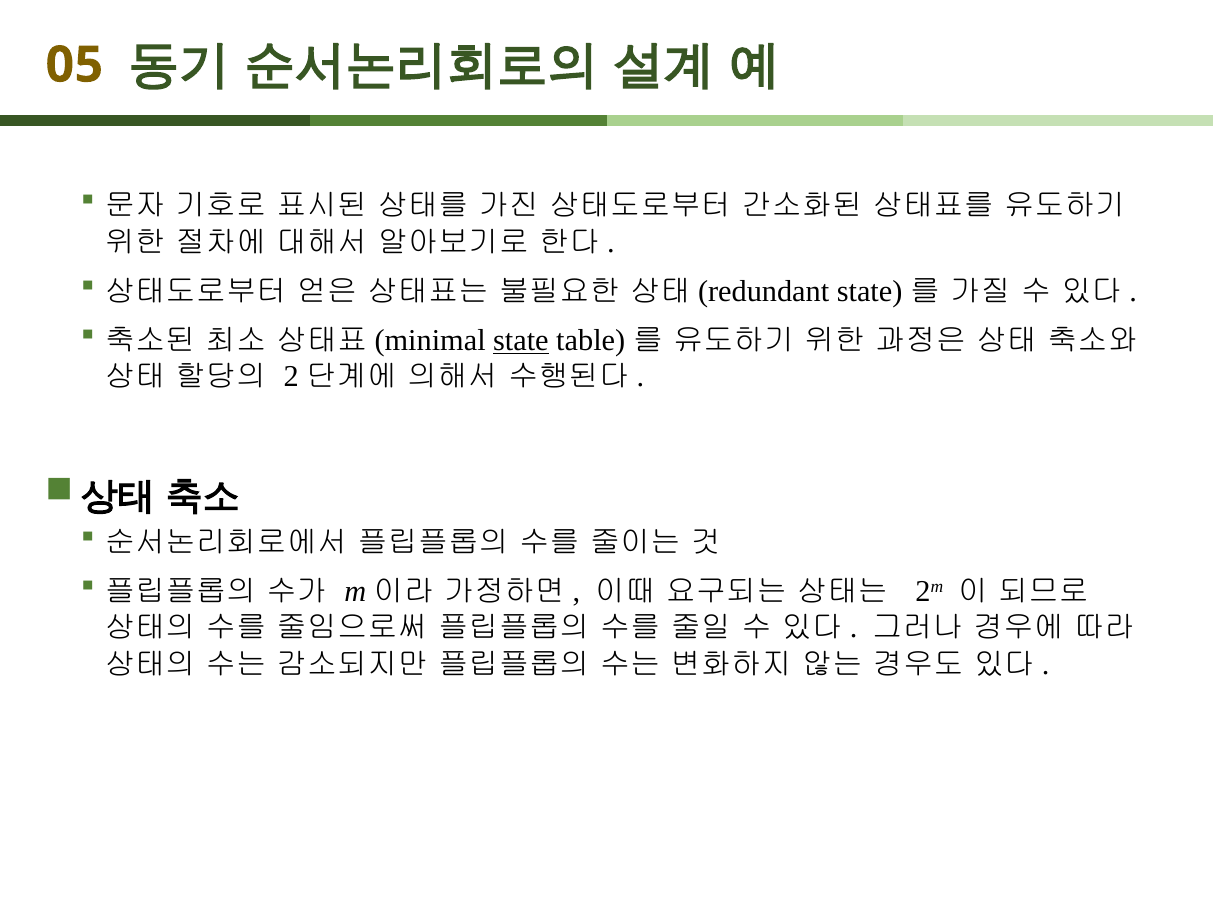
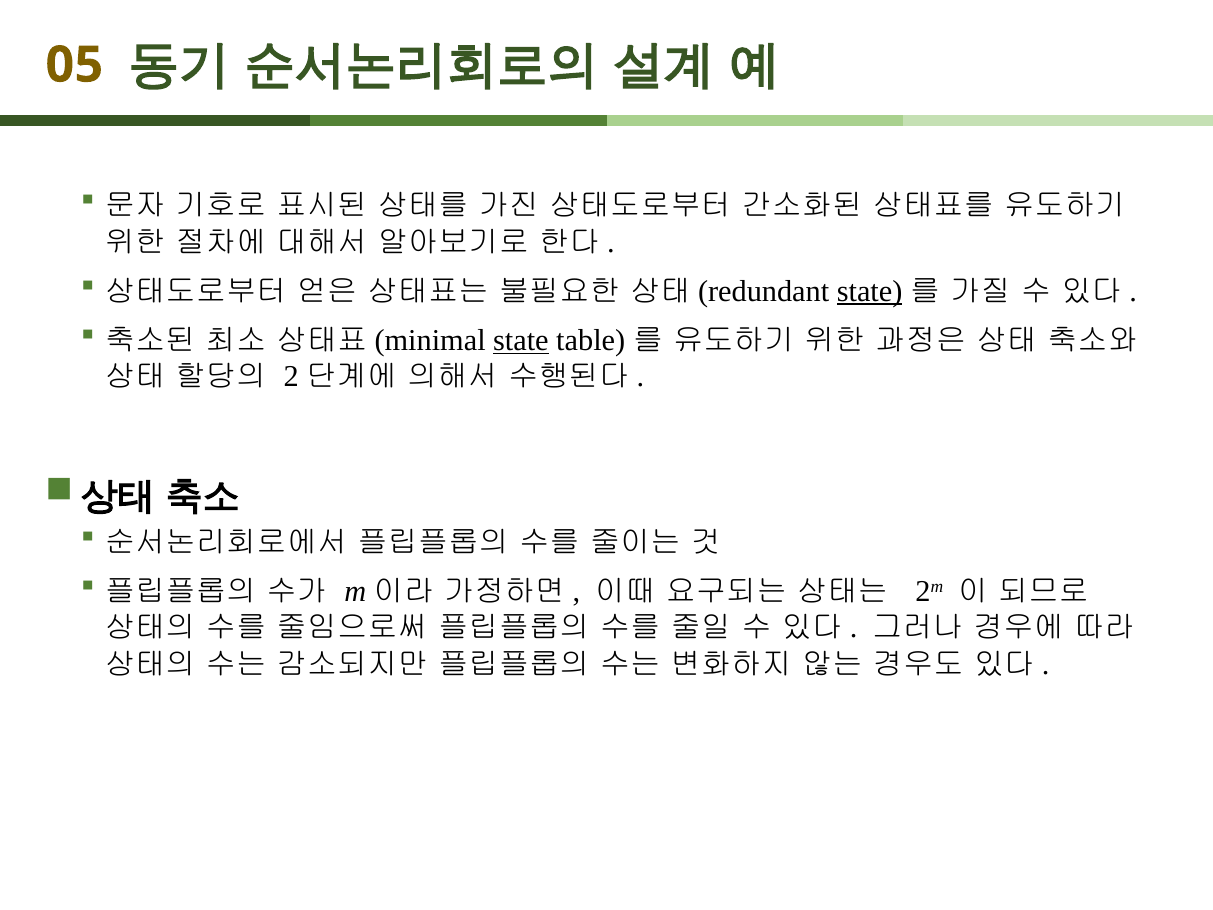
state at (870, 291) underline: none -> present
